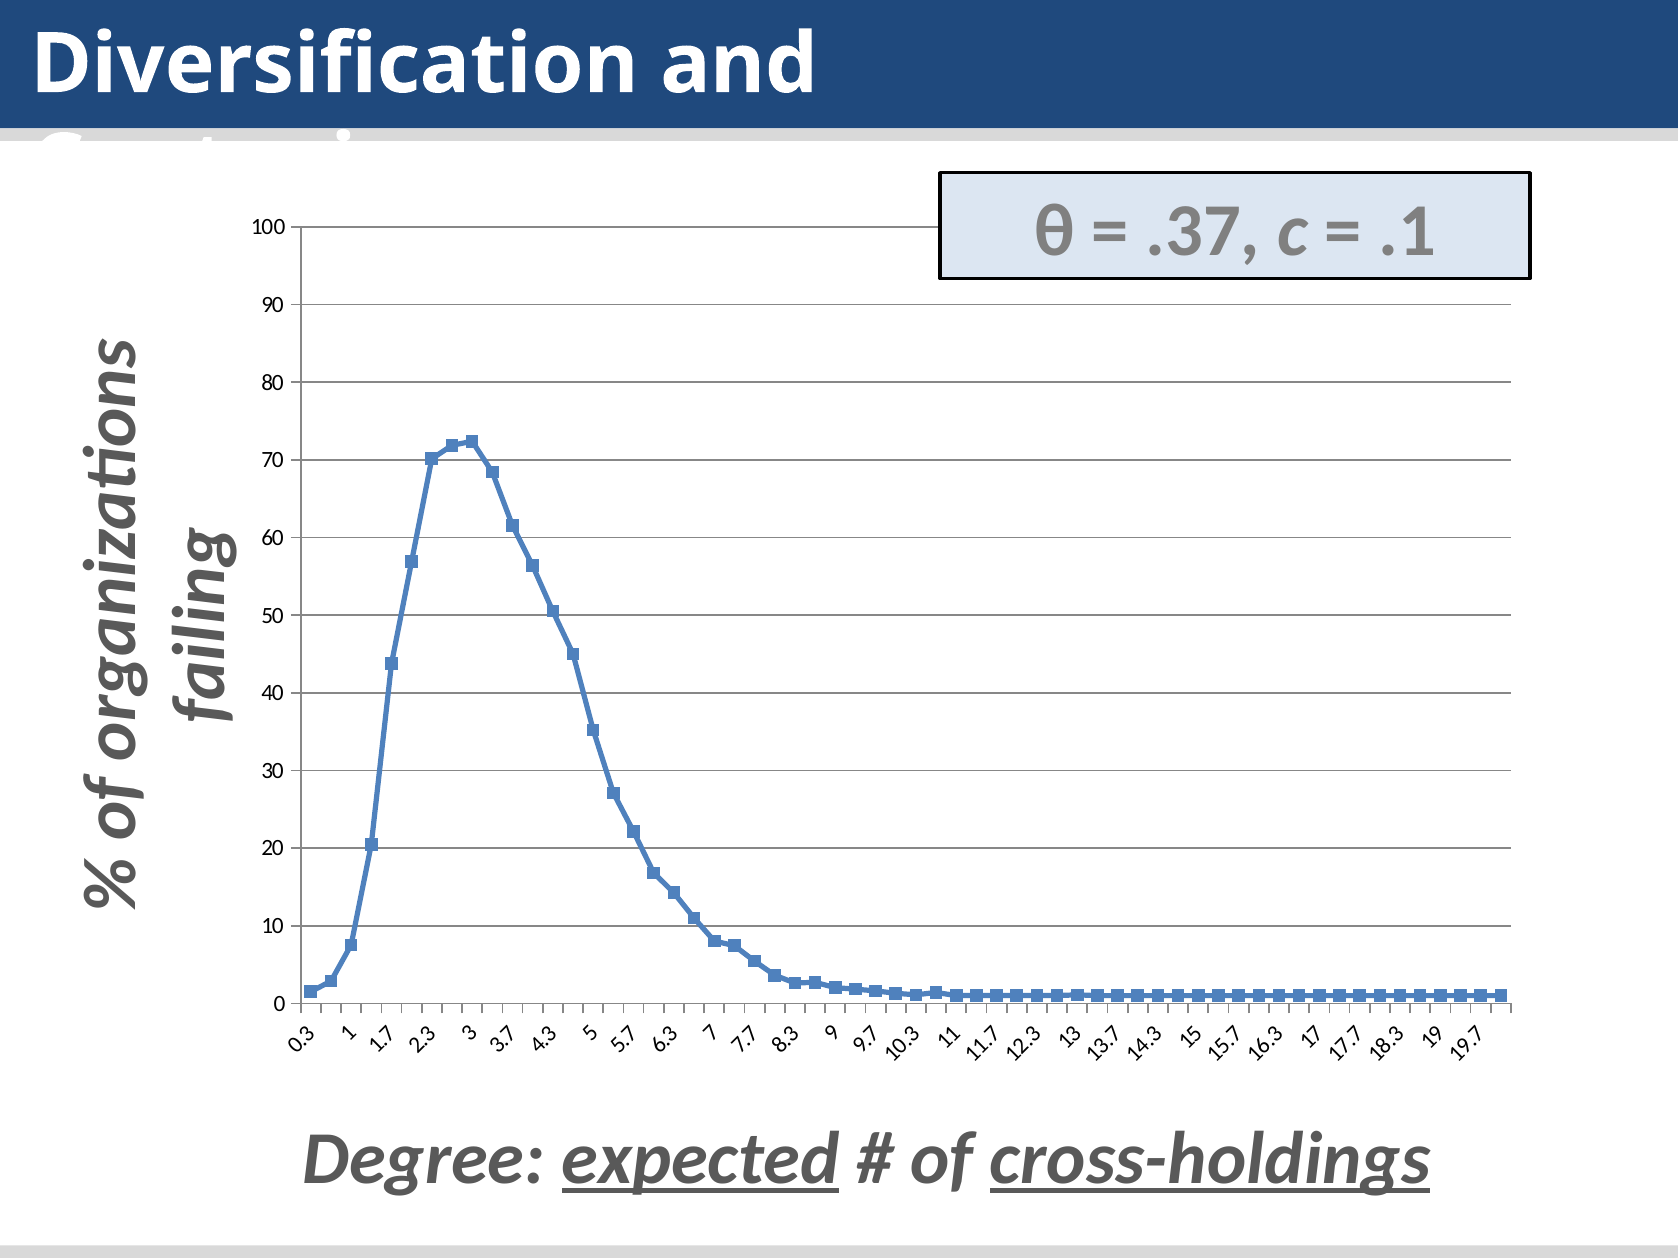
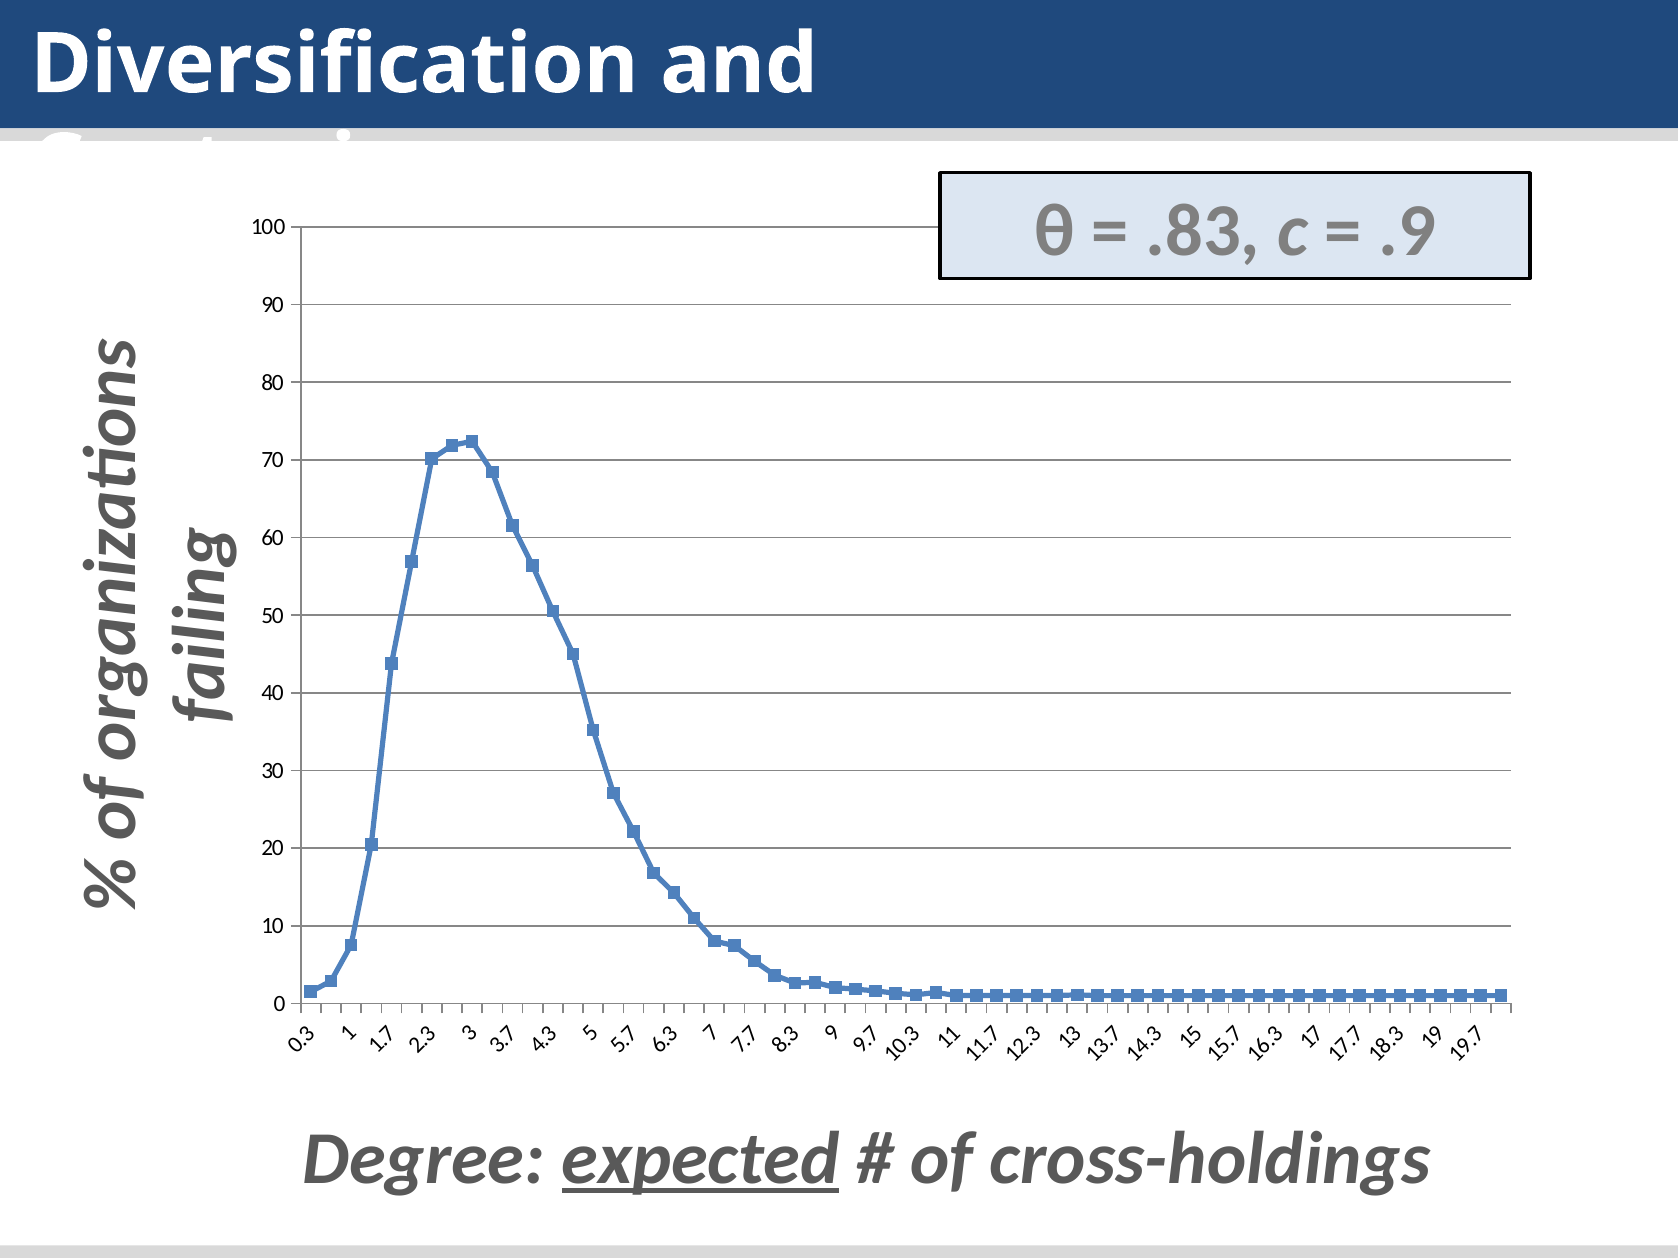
.37: .37 -> .83
.1: .1 -> .9
cross-holdings underline: present -> none
